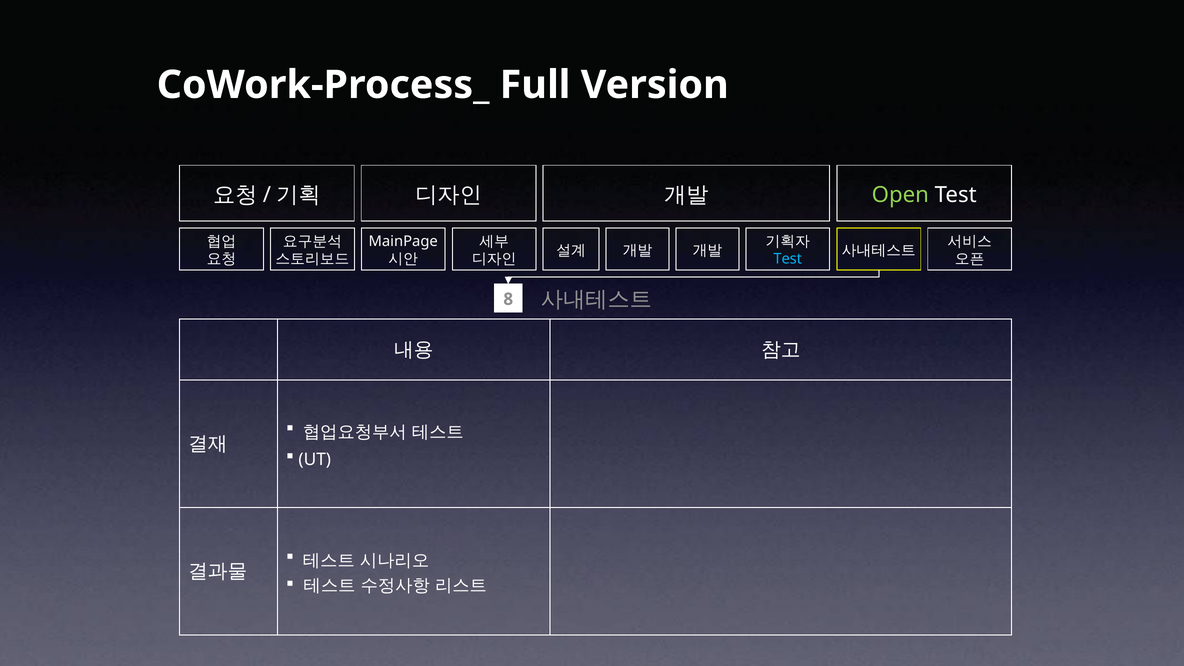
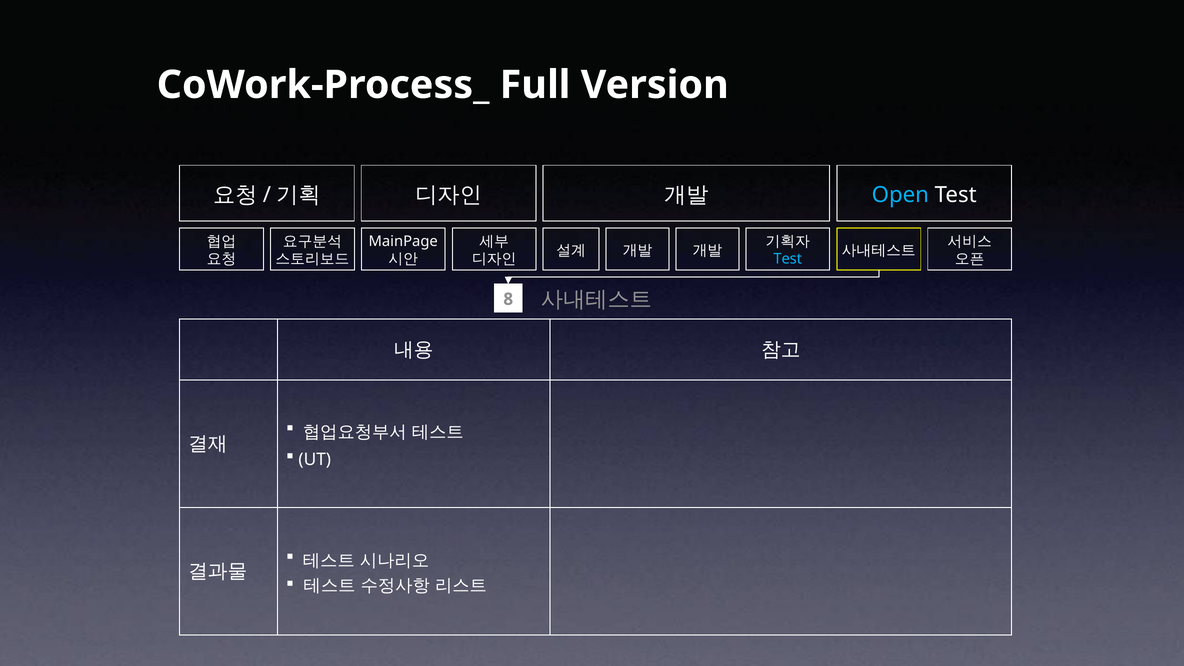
Open colour: light green -> light blue
